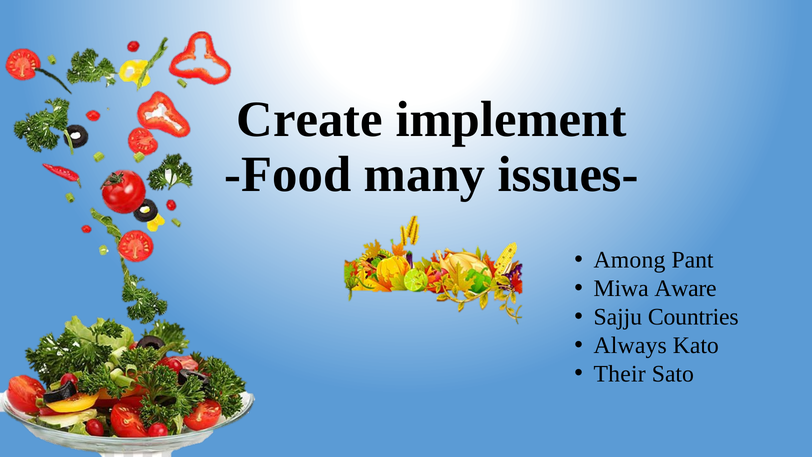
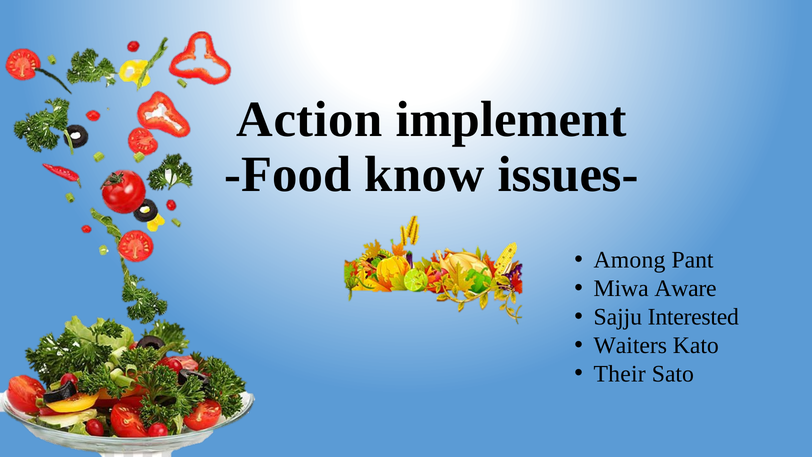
Create: Create -> Action
many: many -> know
Countries: Countries -> Interested
Always: Always -> Waiters
